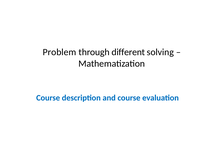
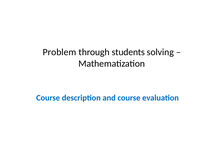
different: different -> students
